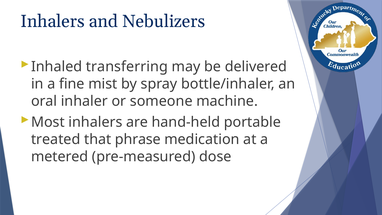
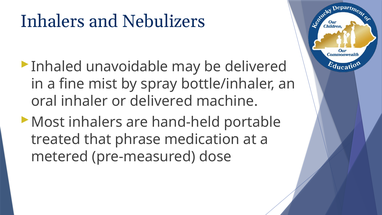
transferring: transferring -> unavoidable
or someone: someone -> delivered
